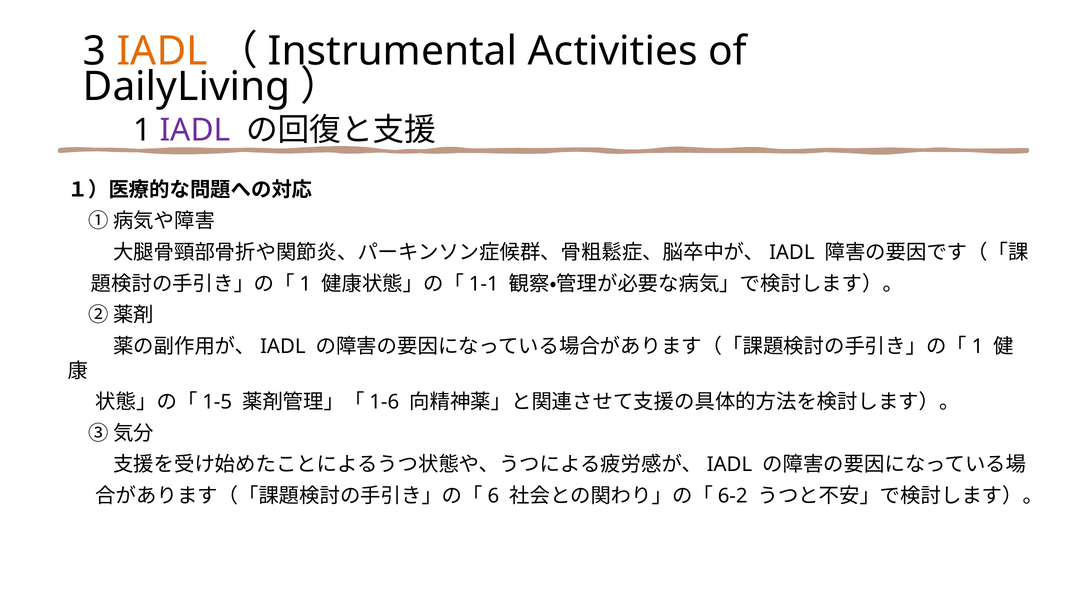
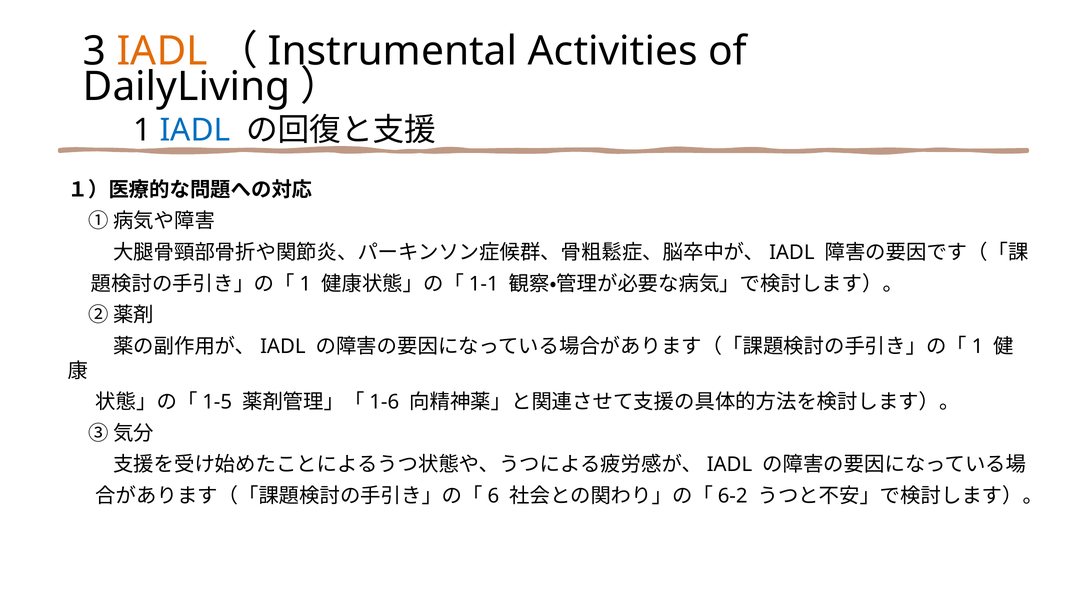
IADL at (195, 130) colour: purple -> blue
